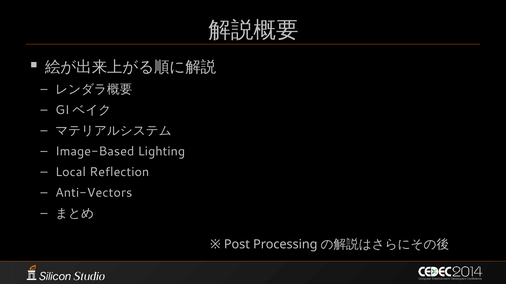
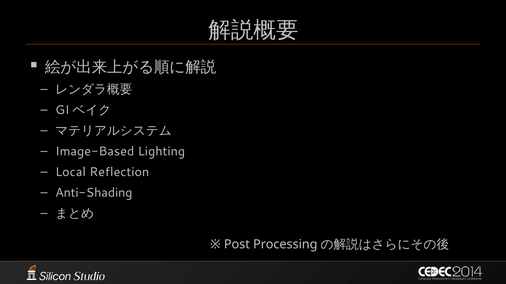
Anti-Vectors: Anti-Vectors -> Anti-Shading
